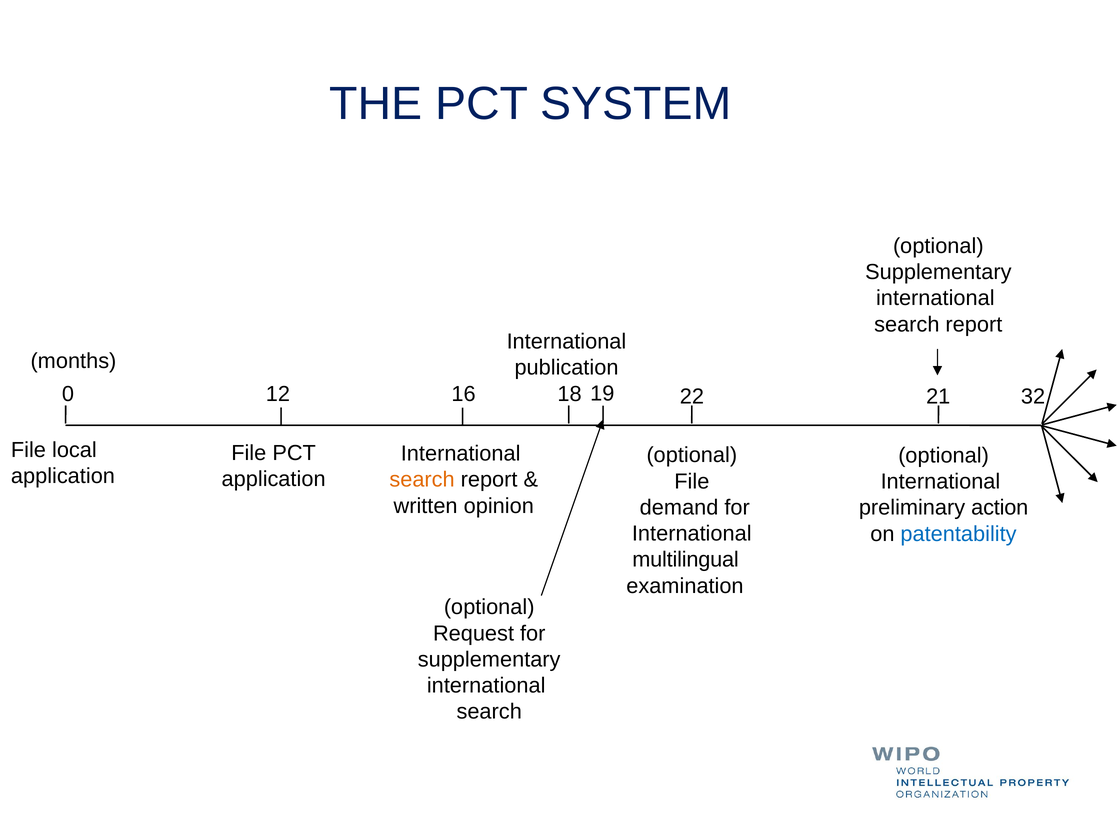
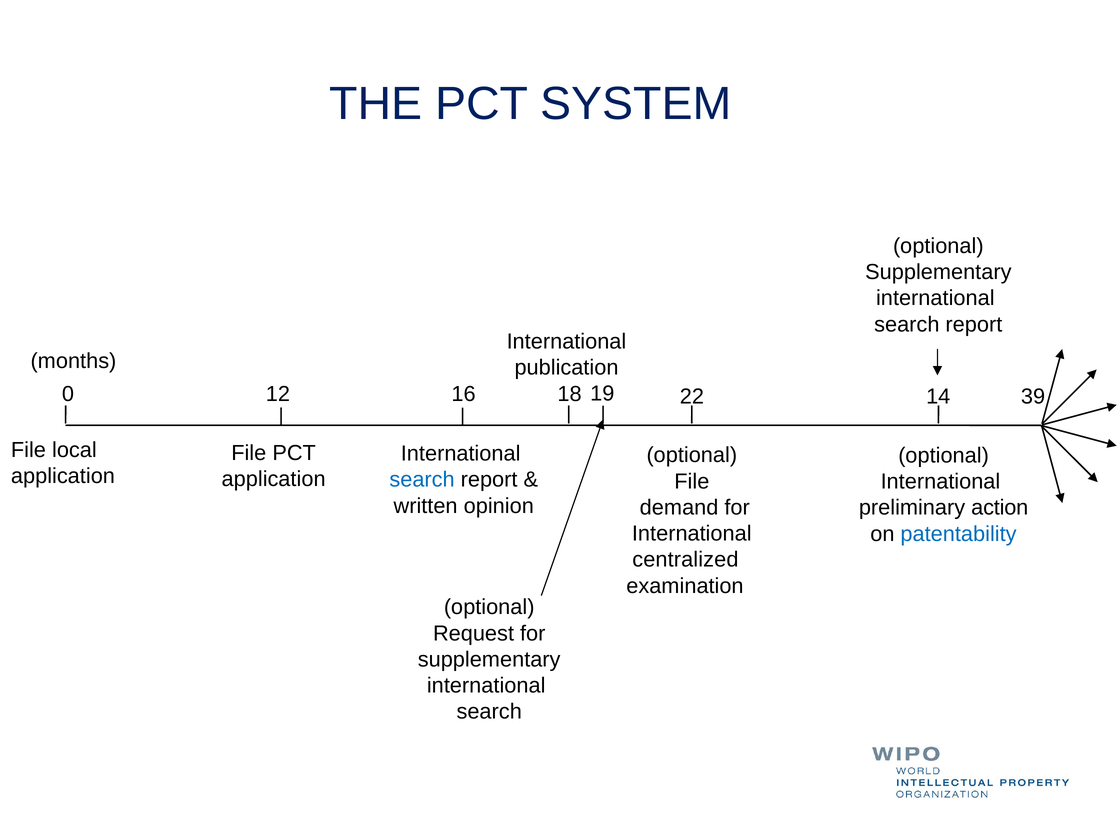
32: 32 -> 39
21: 21 -> 14
search at (422, 480) colour: orange -> blue
multilingual: multilingual -> centralized
